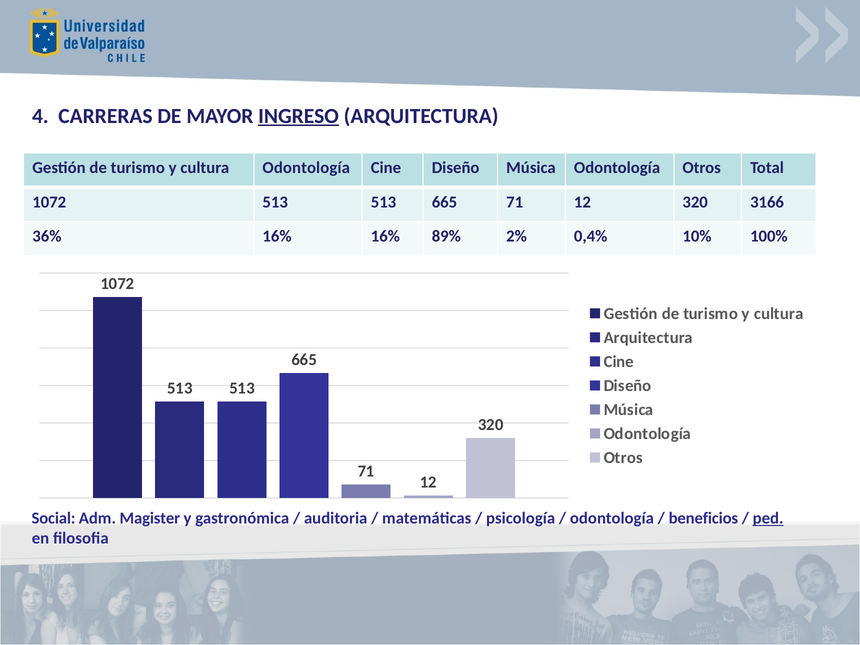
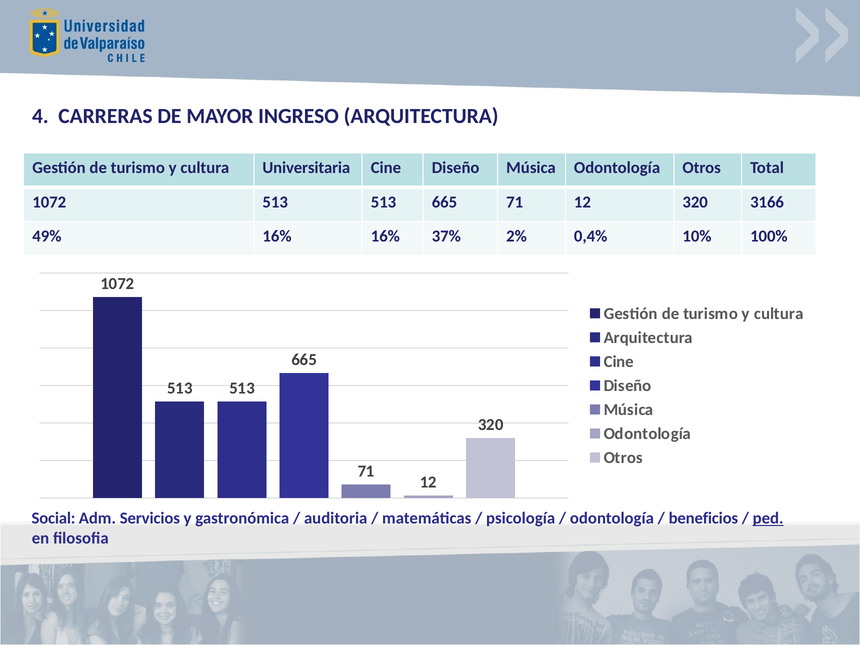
INGRESO underline: present -> none
cultura Odontología: Odontología -> Universitaria
36%: 36% -> 49%
89%: 89% -> 37%
Magister: Magister -> Servicios
